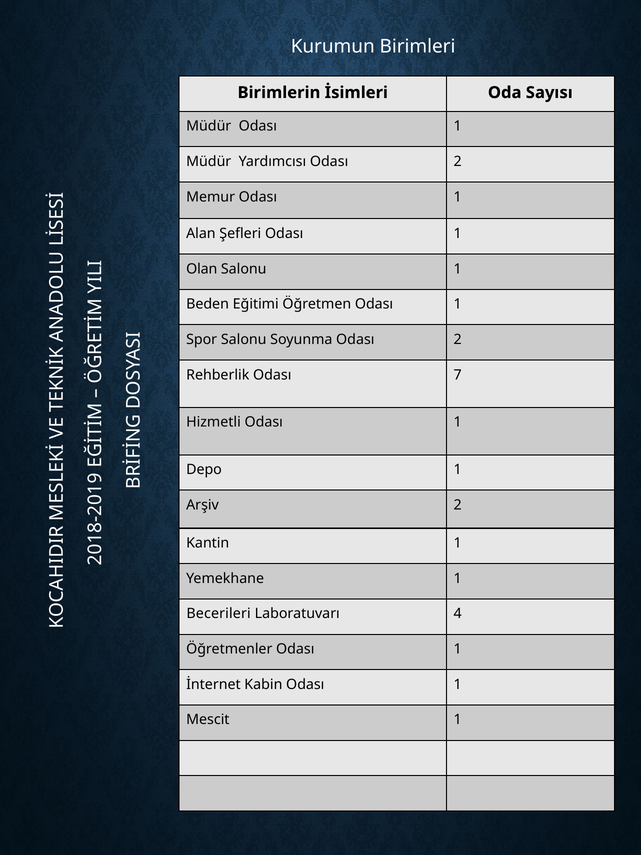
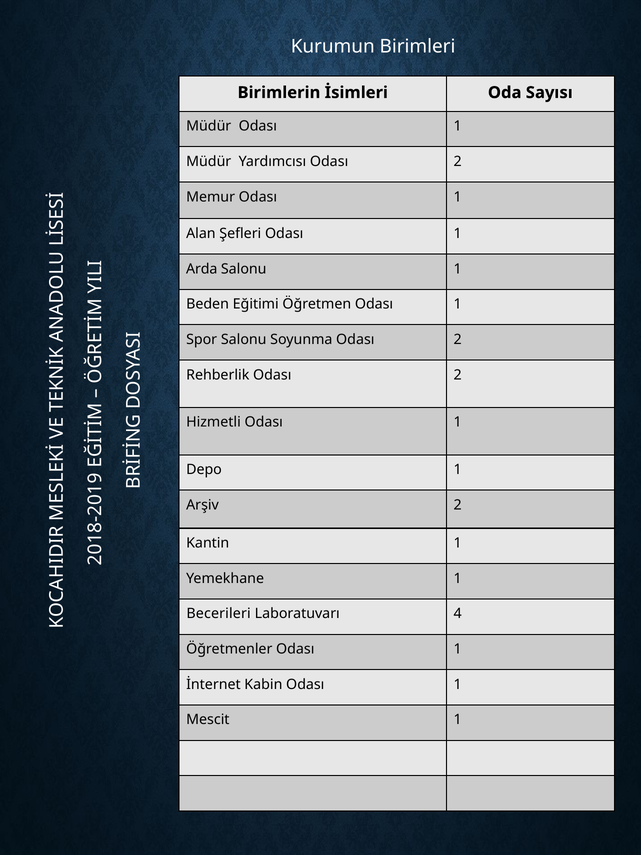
Olan: Olan -> Arda
Rehberlik Odası 7: 7 -> 2
